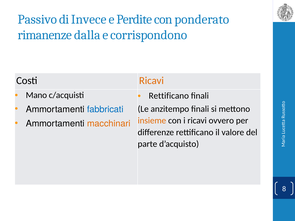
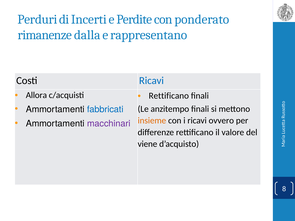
Passivo: Passivo -> Perduri
Invece: Invece -> Incerti
corrispondono: corrispondono -> rappresentano
Ricavi at (152, 81) colour: orange -> blue
Mano: Mano -> Allora
macchinari colour: orange -> purple
parte: parte -> viene
